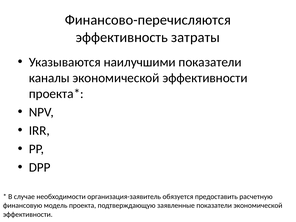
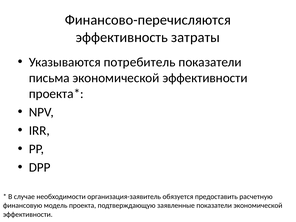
наилучшими: наилучшими -> потребитель
каналы: каналы -> письма
